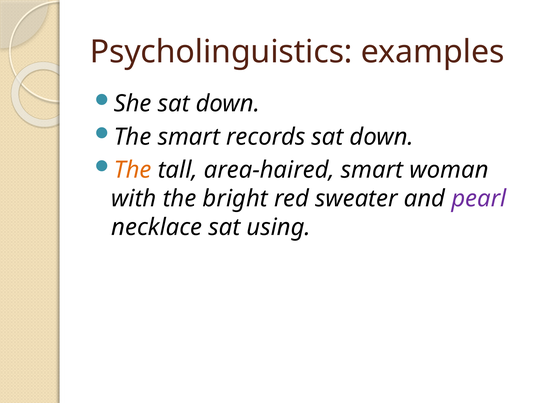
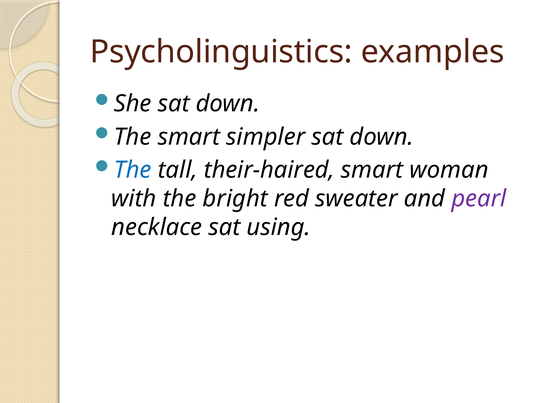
records: records -> simpler
The at (133, 170) colour: orange -> blue
area-haired: area-haired -> their-haired
